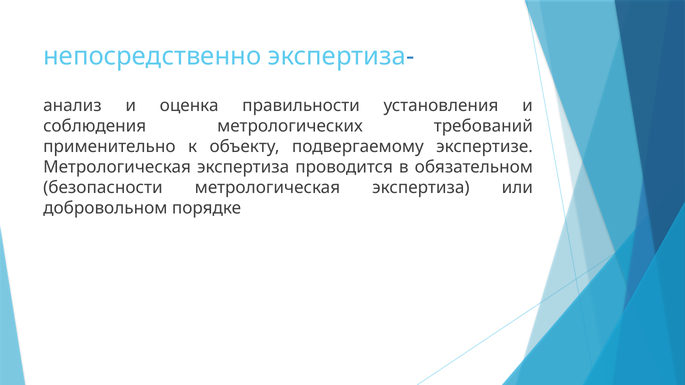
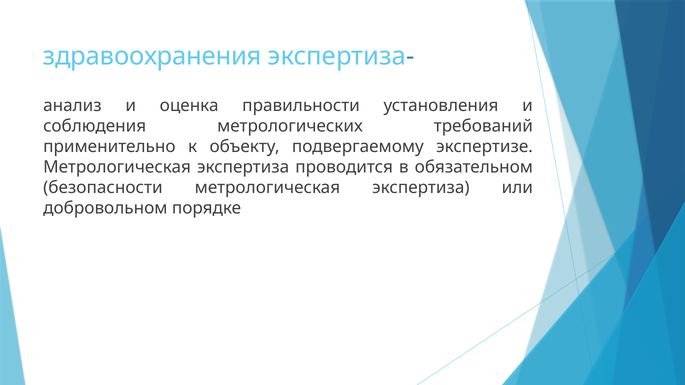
непосредственно: непосредственно -> здравоохранения
